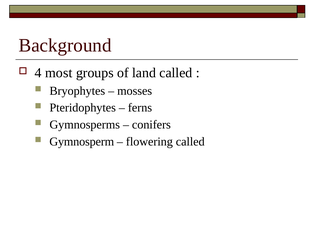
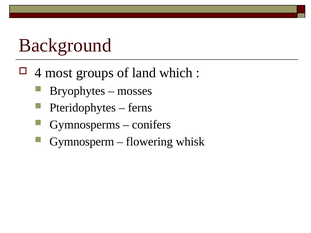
land called: called -> which
flowering called: called -> whisk
